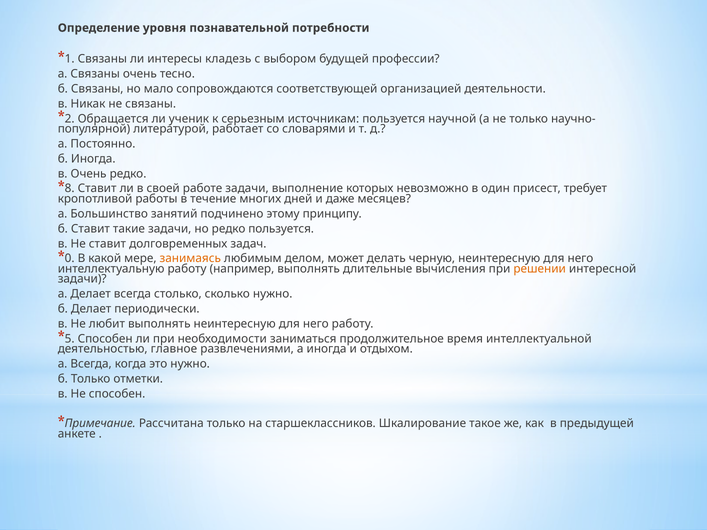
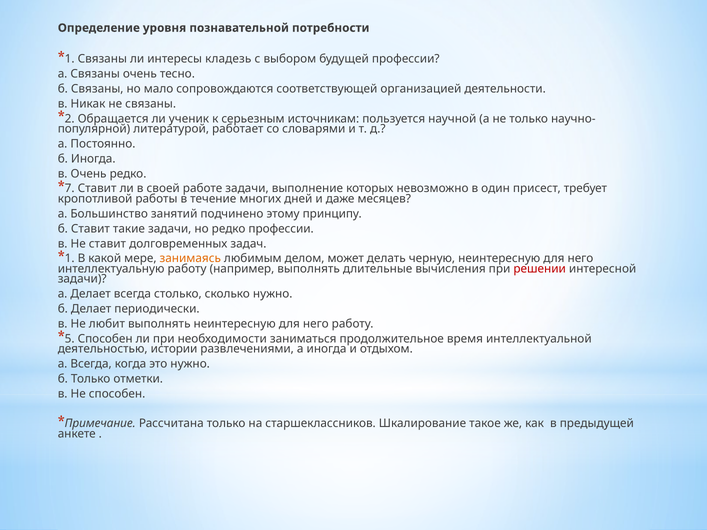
8: 8 -> 7
редко пользуется: пользуется -> профессии
0 at (70, 259): 0 -> 1
решении colour: orange -> red
главное: главное -> истории
